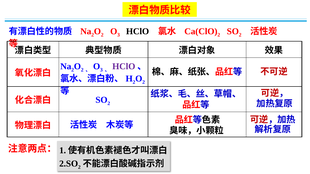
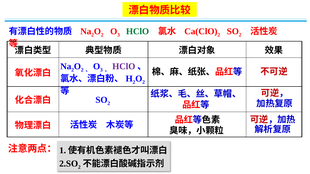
HClO at (138, 31) colour: black -> green
